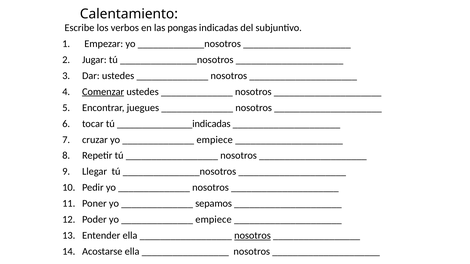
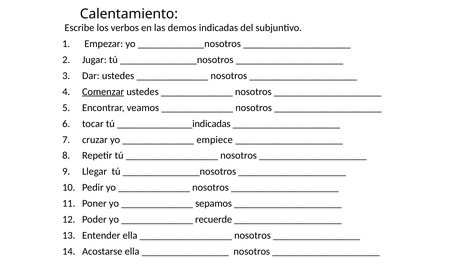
pongas: pongas -> demos
juegues: juegues -> veamos
empiece at (214, 220): empiece -> recuerde
nosotros at (252, 236) underline: present -> none
